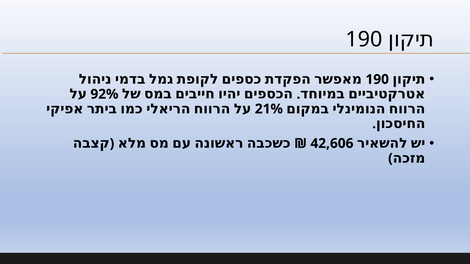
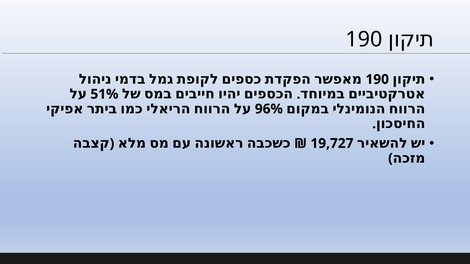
92%: 92% -> 51%
21%: 21% -> 96%
42,606: 42,606 -> 19,727
